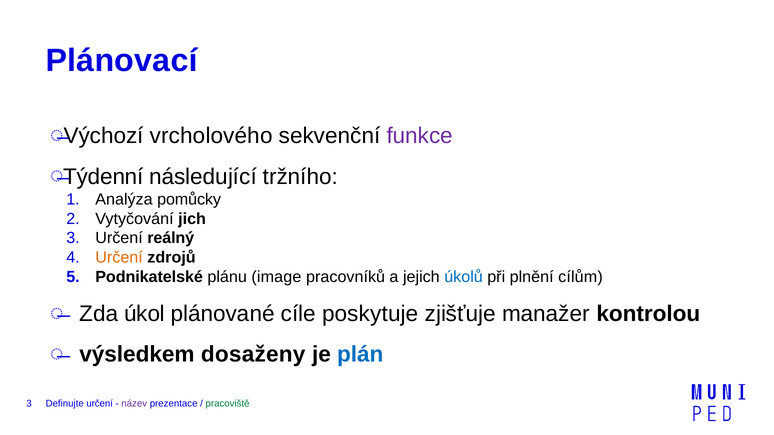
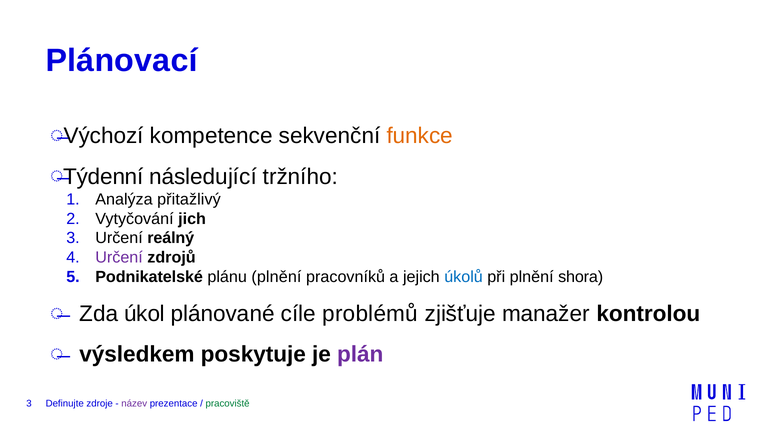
vrcholového: vrcholového -> kompetence
funkce colour: purple -> orange
pomůcky: pomůcky -> přitažlivý
Určení at (119, 258) colour: orange -> purple
plánu image: image -> plnění
cílům: cílům -> shora
poskytuje: poskytuje -> problémů
dosaženy: dosaženy -> poskytuje
plán colour: blue -> purple
Definujte určení: určení -> zdroje
